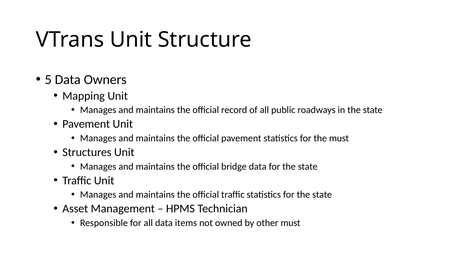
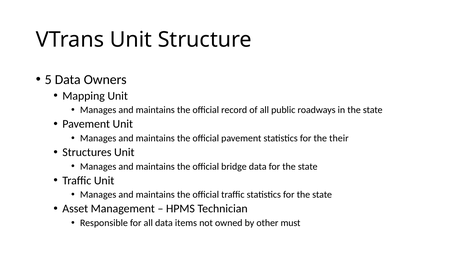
the must: must -> their
